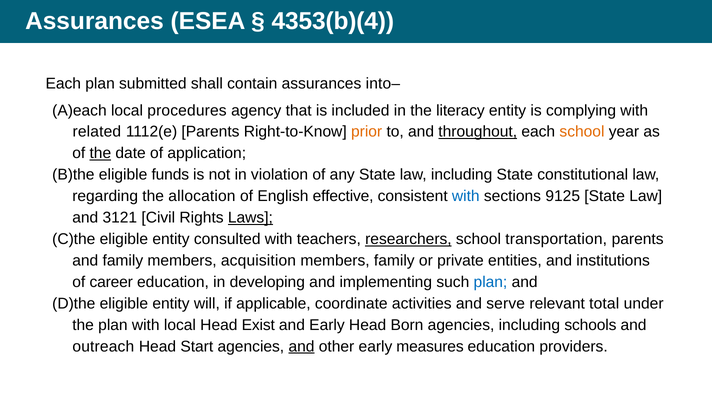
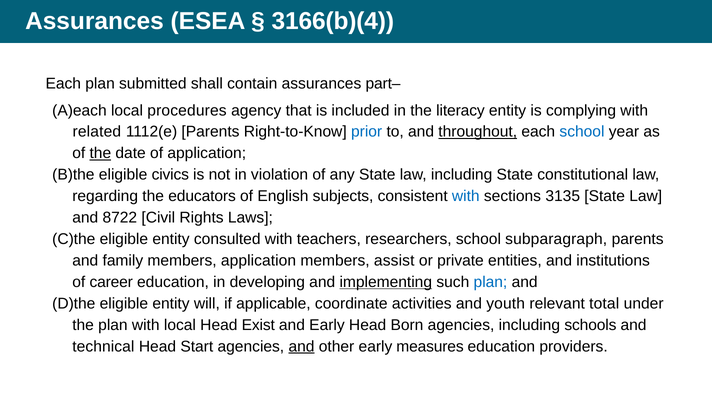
4353(b)(4: 4353(b)(4 -> 3166(b)(4
into–: into– -> part–
prior colour: orange -> blue
school at (582, 132) colour: orange -> blue
funds: funds -> civics
allocation: allocation -> educators
effective: effective -> subjects
9125: 9125 -> 3135
3121: 3121 -> 8722
Laws underline: present -> none
researchers underline: present -> none
transportation: transportation -> subparagraph
members acquisition: acquisition -> application
members family: family -> assist
implementing underline: none -> present
serve: serve -> youth
outreach: outreach -> technical
